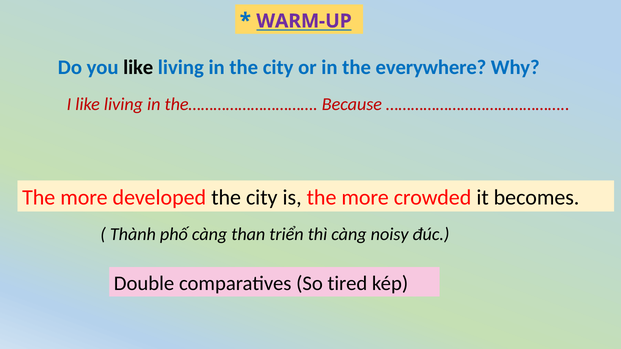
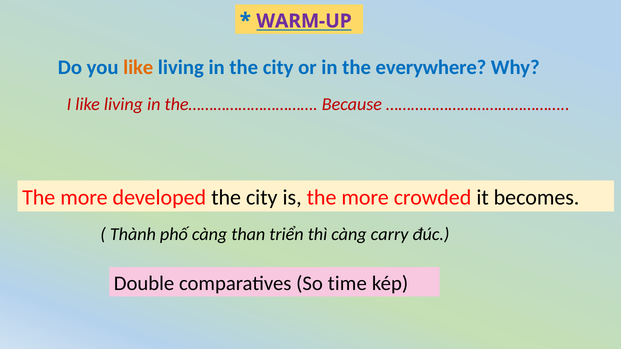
like at (138, 68) colour: black -> orange
noisy: noisy -> carry
tired: tired -> time
